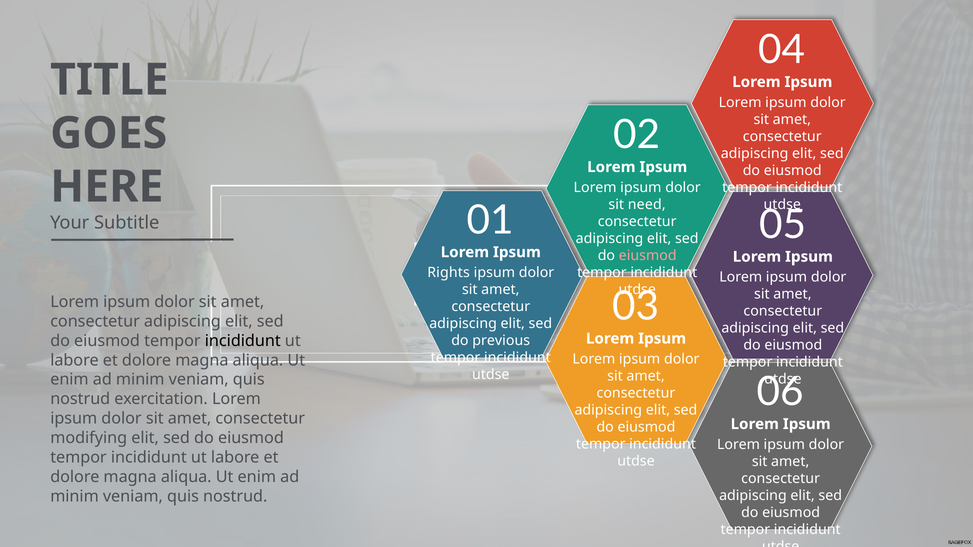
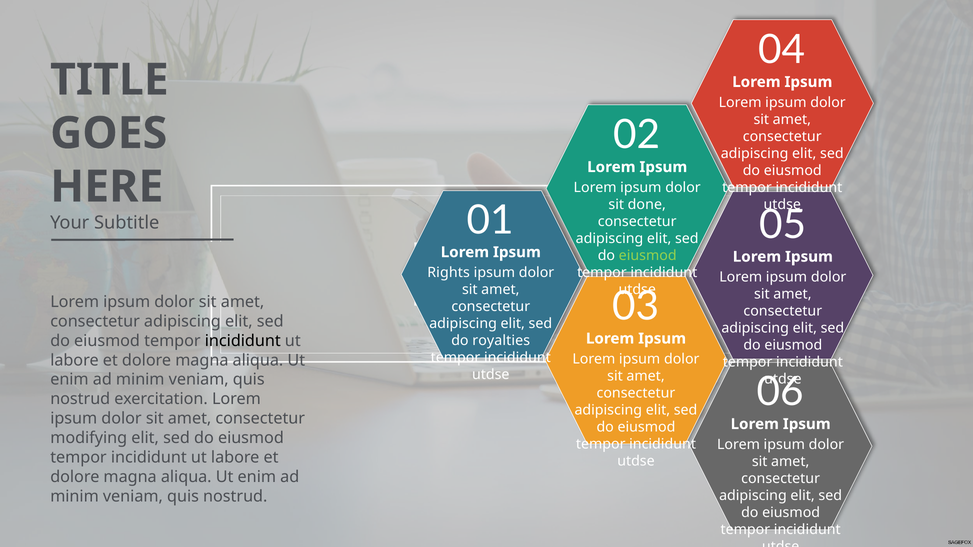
need: need -> done
eiusmod at (648, 256) colour: pink -> light green
previous: previous -> royalties
